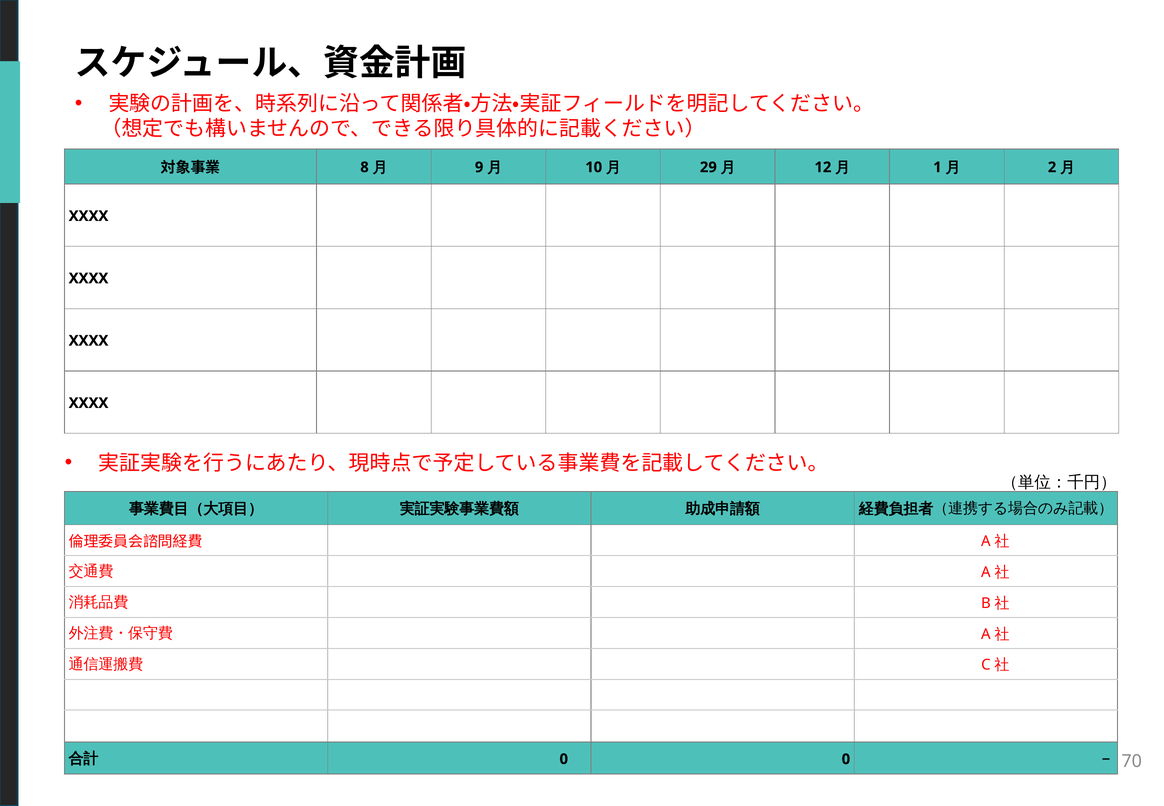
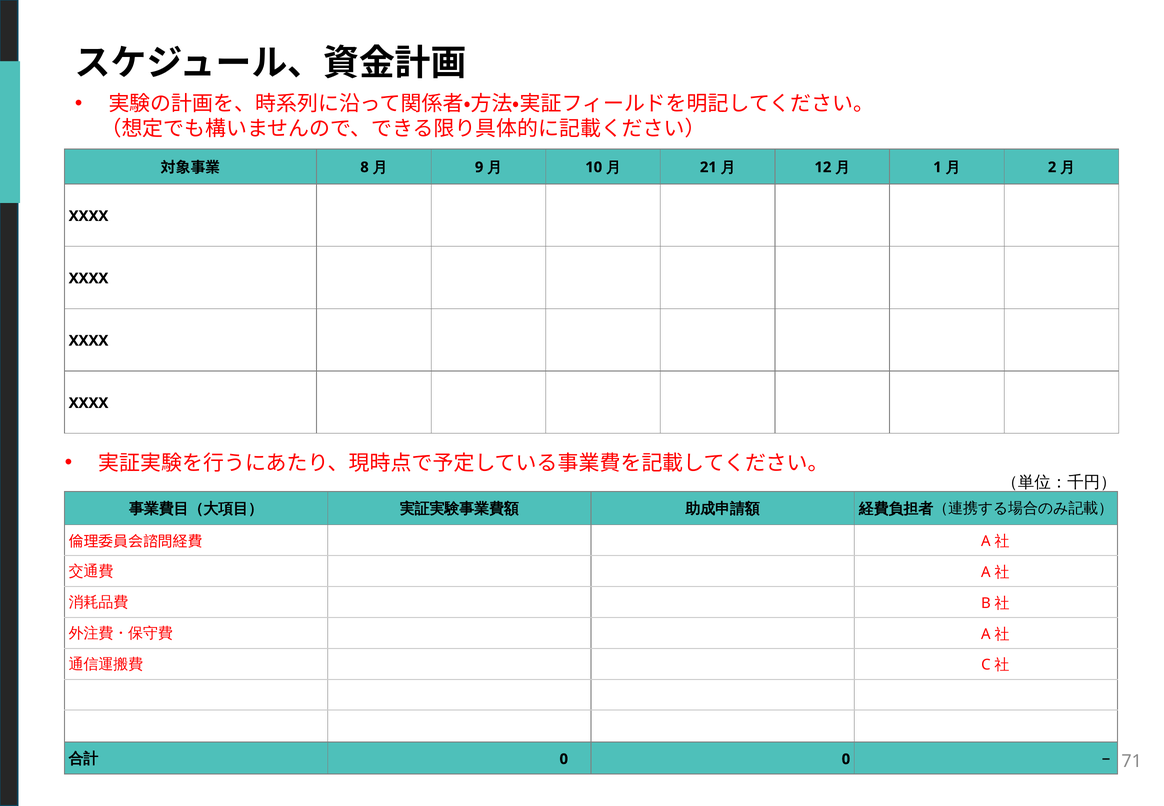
29: 29 -> 21
70: 70 -> 71
